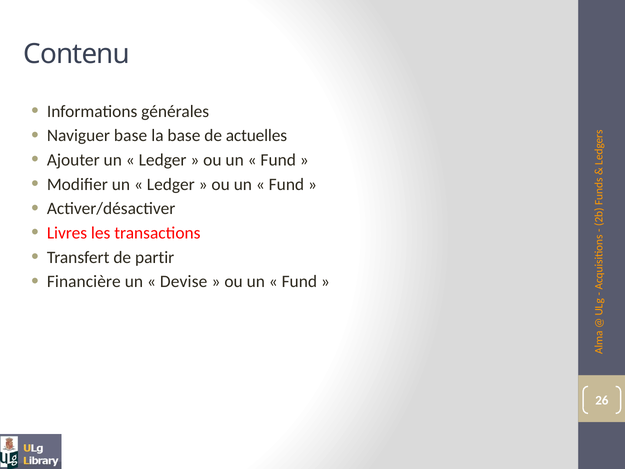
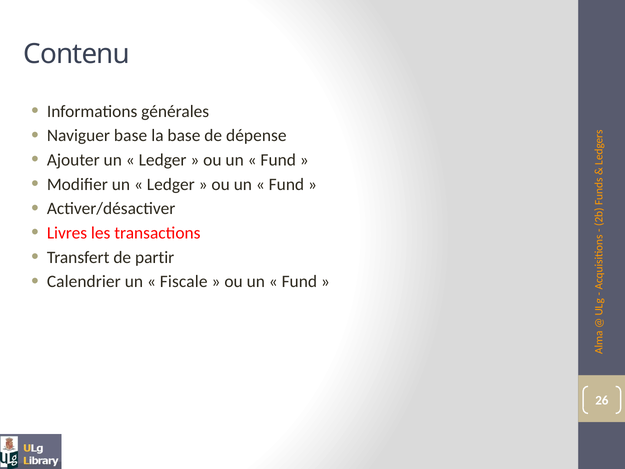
actuelles: actuelles -> dépense
Financière: Financière -> Calendrier
Devise: Devise -> Fiscale
